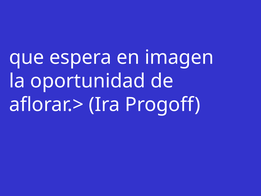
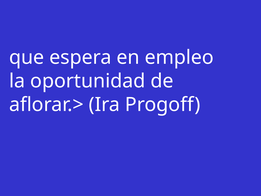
imagen: imagen -> empleo
